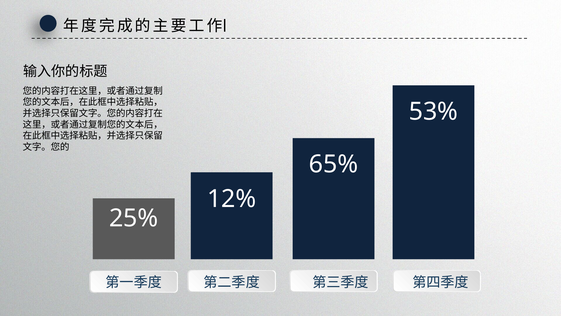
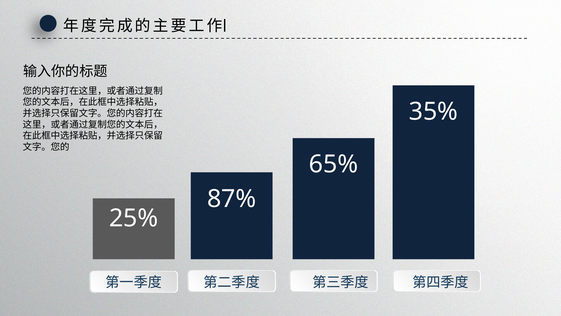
53%: 53% -> 35%
12%: 12% -> 87%
